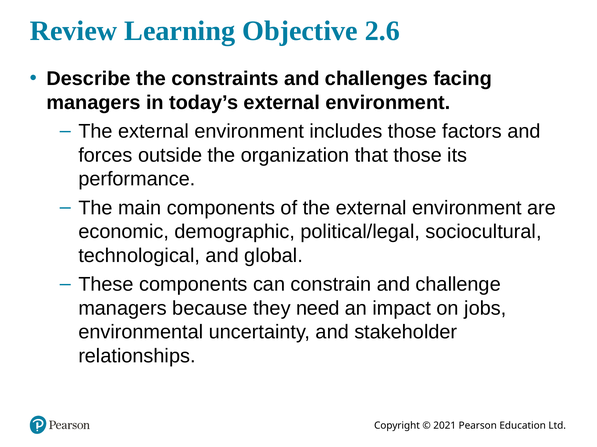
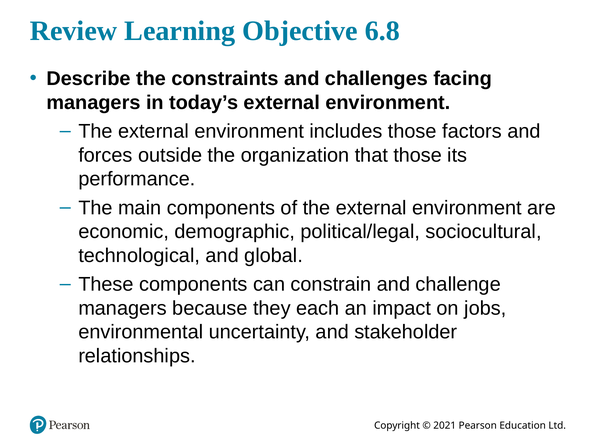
2.6: 2.6 -> 6.8
need: need -> each
